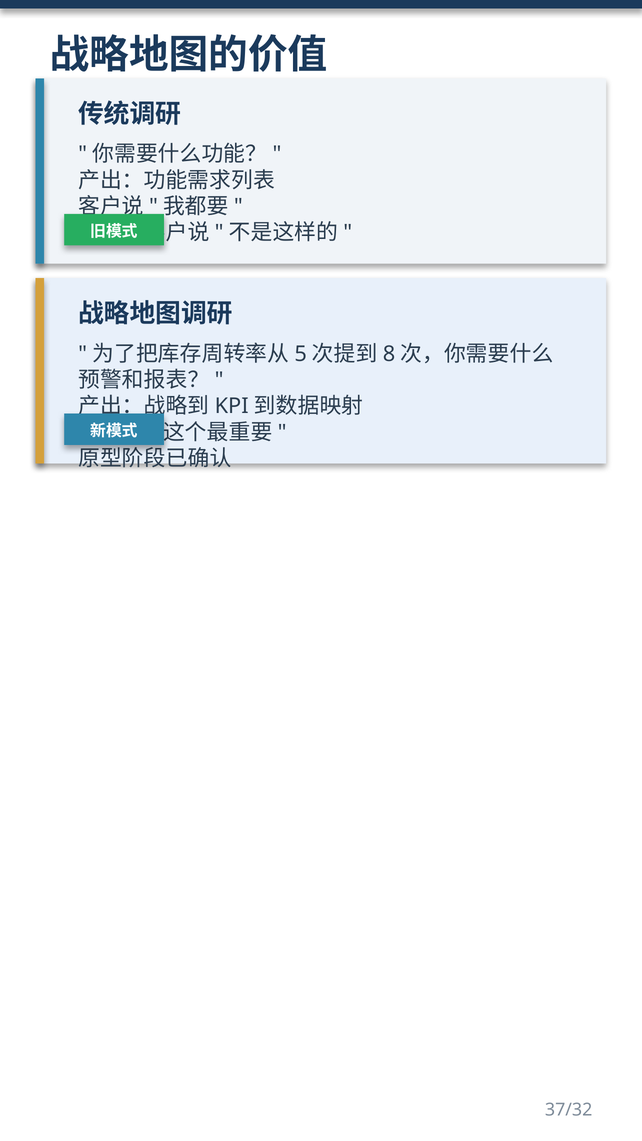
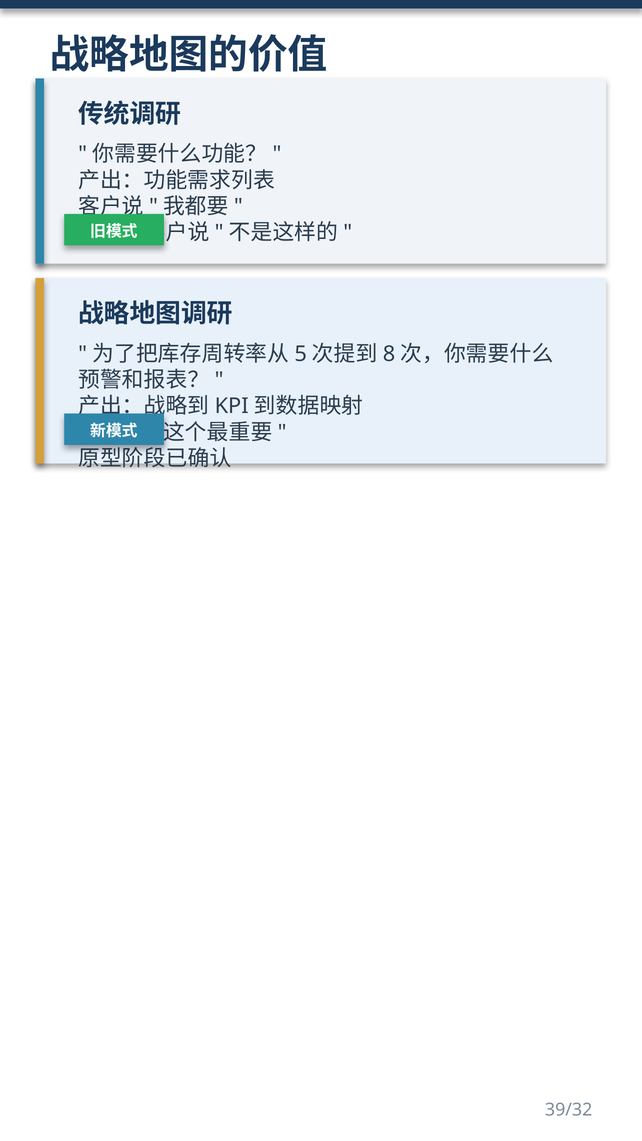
37/32: 37/32 -> 39/32
